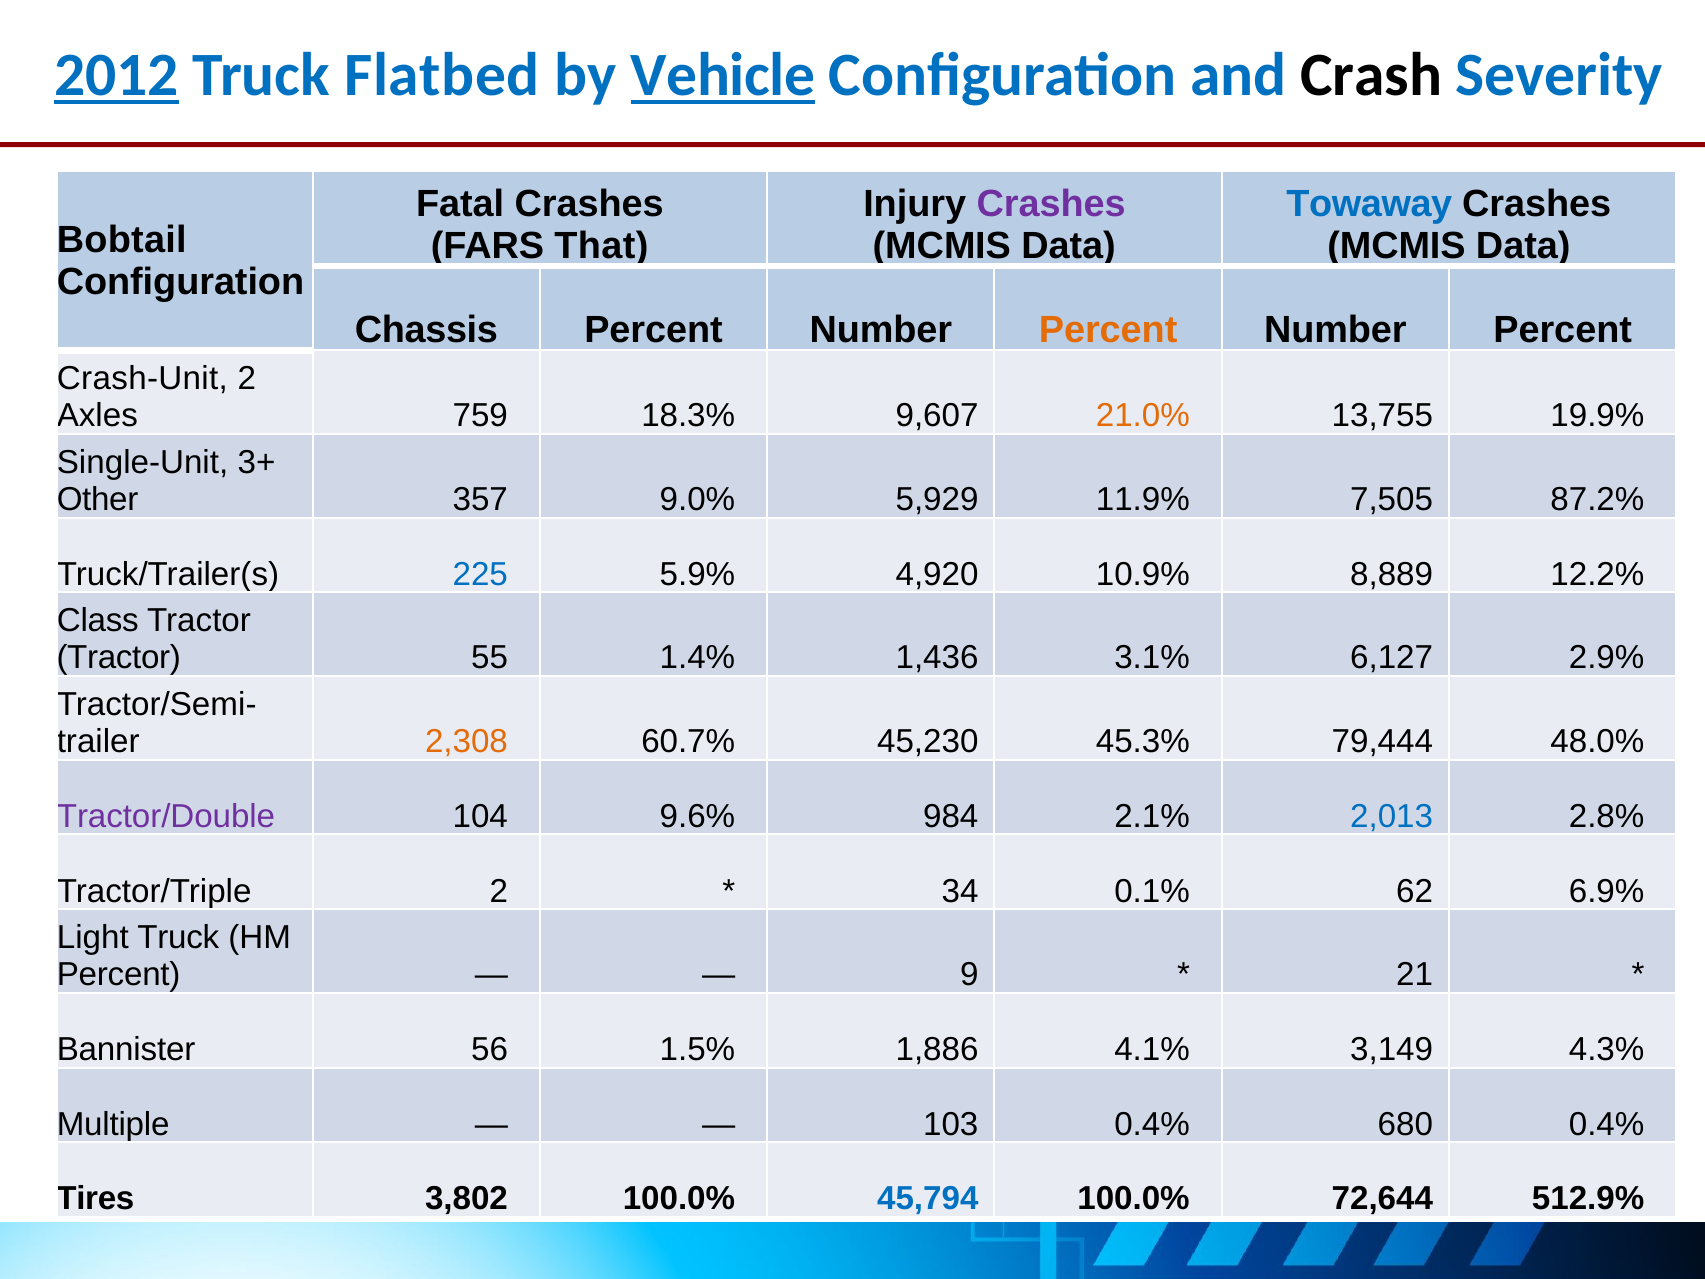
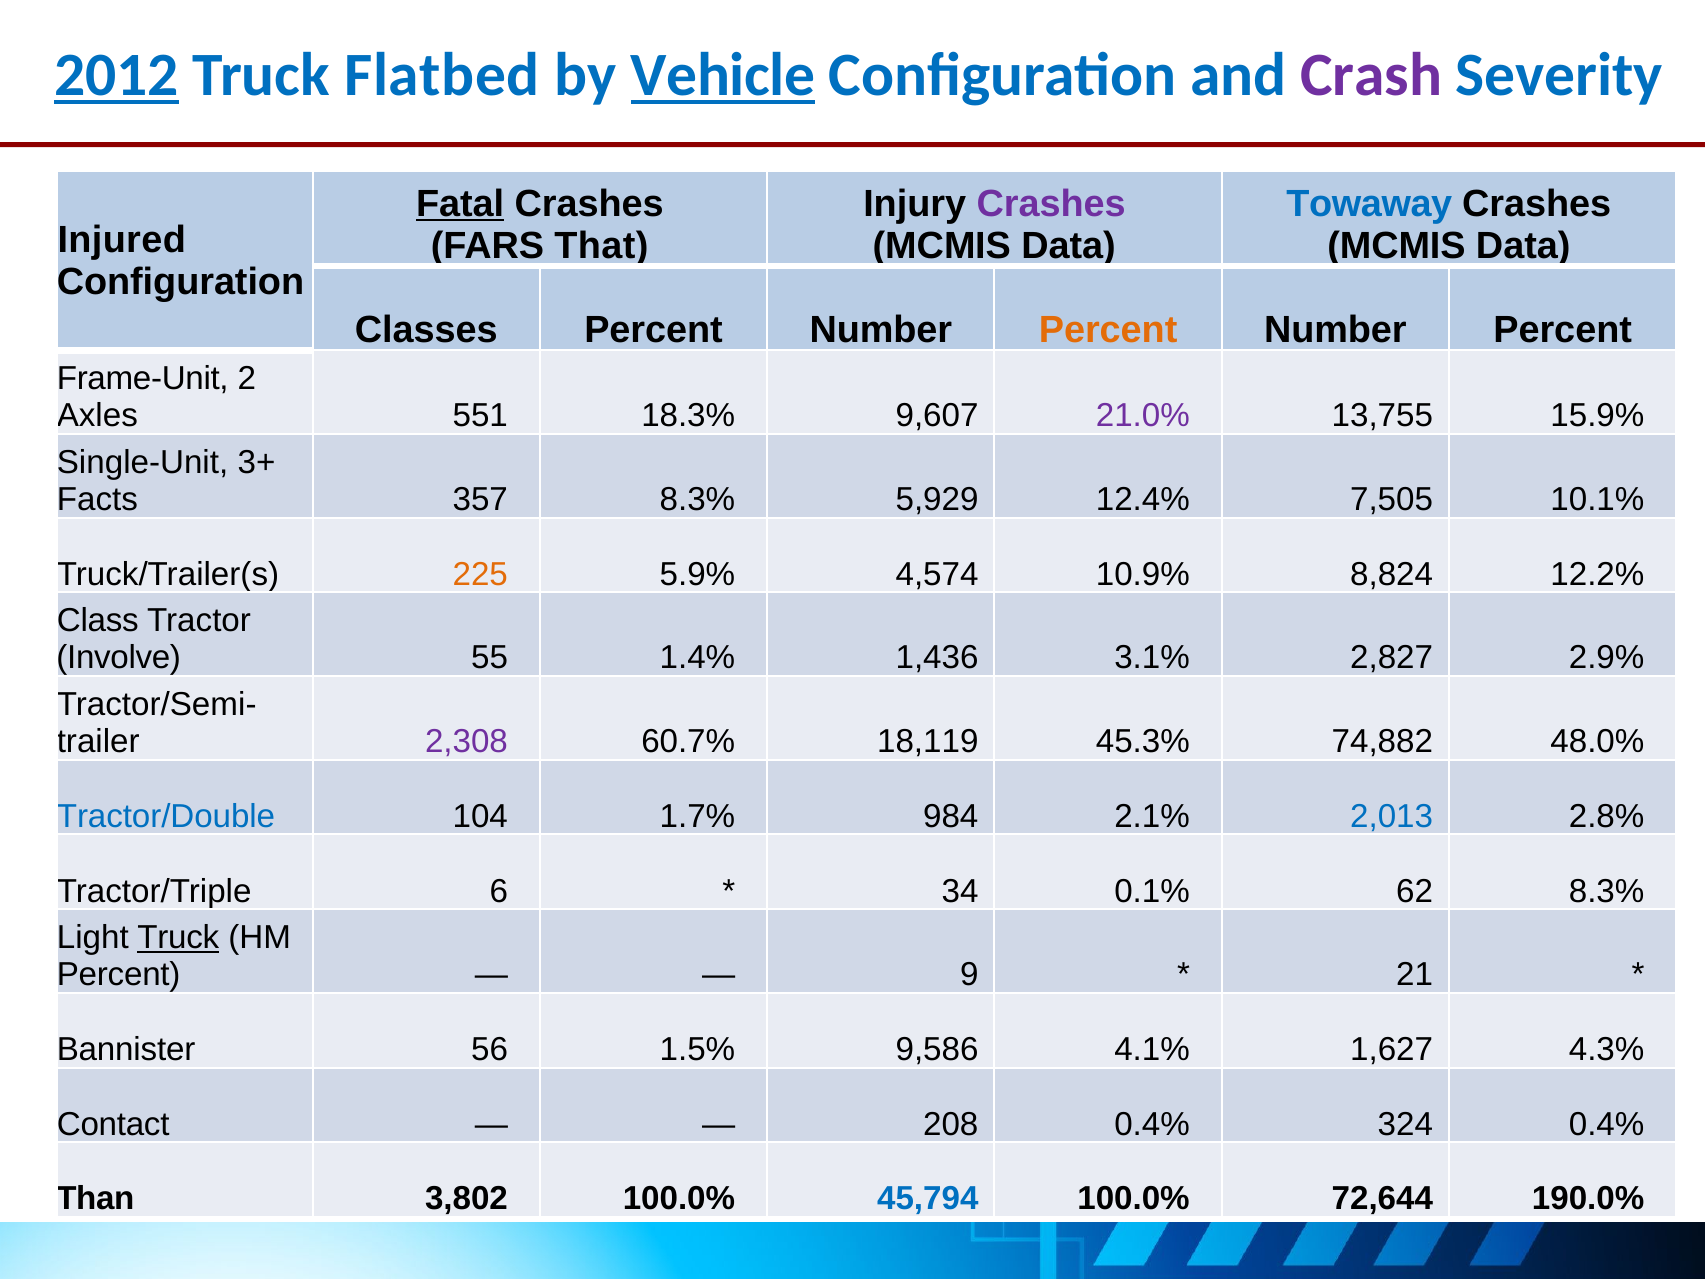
Crash colour: black -> purple
Fatal underline: none -> present
Bobtail: Bobtail -> Injured
Chassis: Chassis -> Classes
Crash-Unit: Crash-Unit -> Frame-Unit
759: 759 -> 551
21.0% colour: orange -> purple
19.9%: 19.9% -> 15.9%
Other: Other -> Facts
357 9.0%: 9.0% -> 8.3%
11.9%: 11.9% -> 12.4%
87.2%: 87.2% -> 10.1%
225 colour: blue -> orange
4,920: 4,920 -> 4,574
8,889: 8,889 -> 8,824
Tractor at (119, 658): Tractor -> Involve
6,127: 6,127 -> 2,827
2,308 colour: orange -> purple
45,230: 45,230 -> 18,119
79,444: 79,444 -> 74,882
Tractor/Double colour: purple -> blue
9.6%: 9.6% -> 1.7%
Tractor/Triple 2: 2 -> 6
62 6.9%: 6.9% -> 8.3%
Truck at (178, 937) underline: none -> present
1,886: 1,886 -> 9,586
3,149: 3,149 -> 1,627
Multiple: Multiple -> Contact
103: 103 -> 208
680: 680 -> 324
Tires: Tires -> Than
512.9%: 512.9% -> 190.0%
